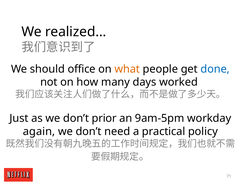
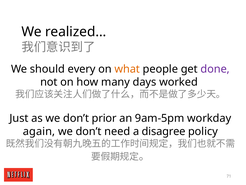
office: office -> every
done colour: blue -> purple
practical: practical -> disagree
